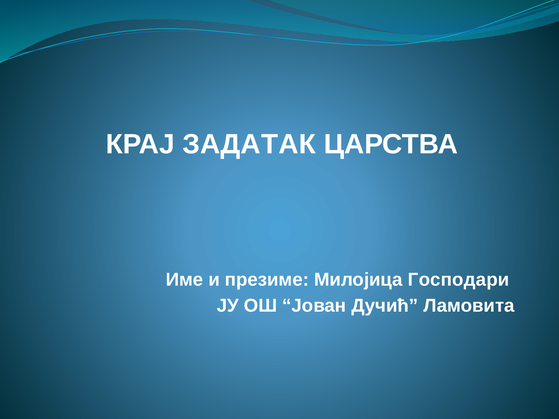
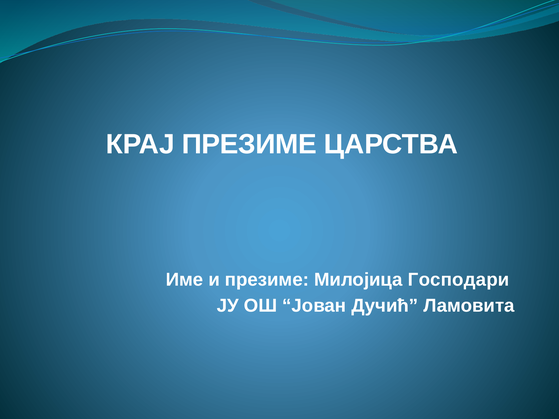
КРАЈ ЗАДАТАК: ЗАДАТАК -> ПРЕЗИМЕ
